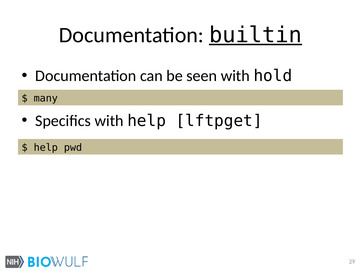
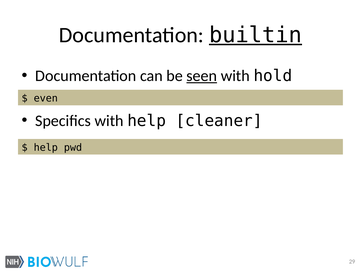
seen underline: none -> present
many: many -> even
lftpget: lftpget -> cleaner
